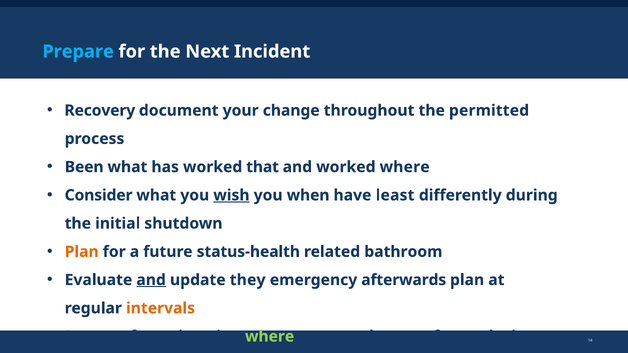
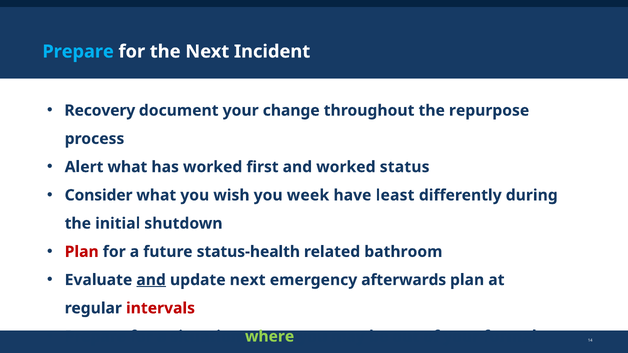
permitted: permitted -> repurpose
Been: Been -> Alert
that: that -> first
worked where: where -> status
wish underline: present -> none
when: when -> week
Plan at (82, 252) colour: orange -> red
update they: they -> next
intervals colour: orange -> red
your during: during -> formal
